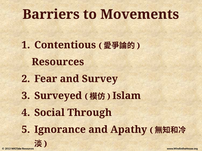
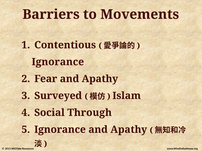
Resources at (58, 62): Resources -> Ignorance
Fear and Survey: Survey -> Apathy
